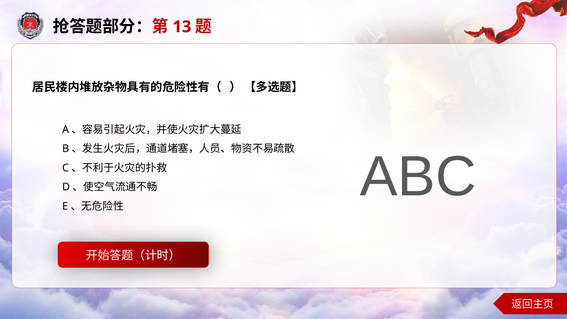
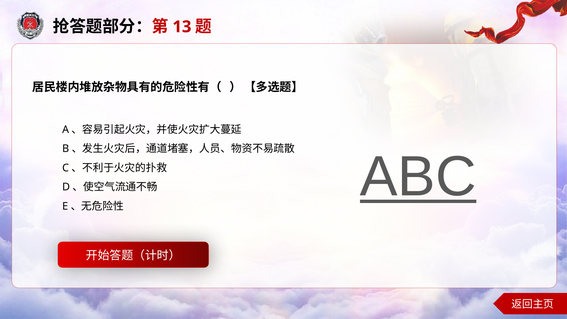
ABC underline: none -> present
